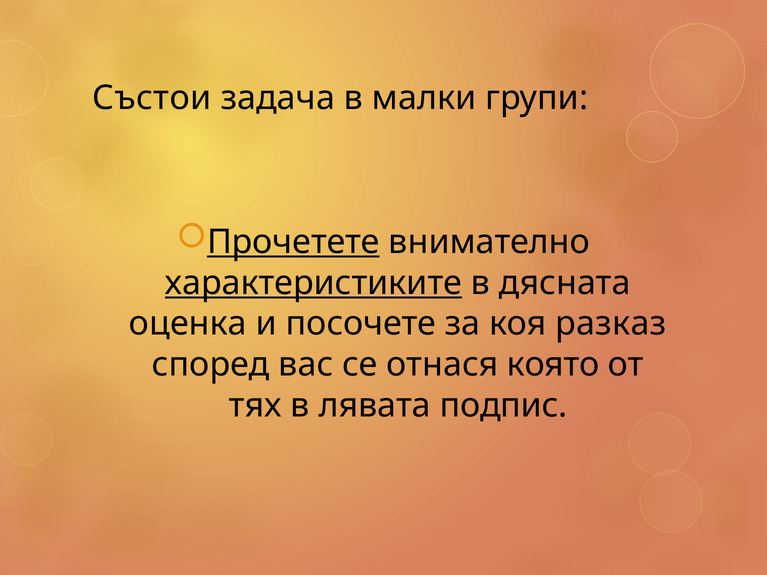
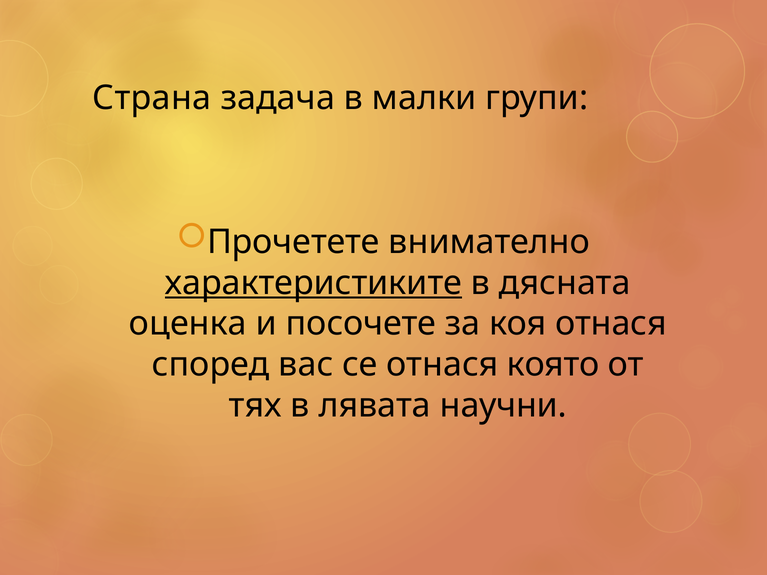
Състои: Състои -> Страна
Прочетете underline: present -> none
коя разказ: разказ -> отнася
подпис: подпис -> научни
